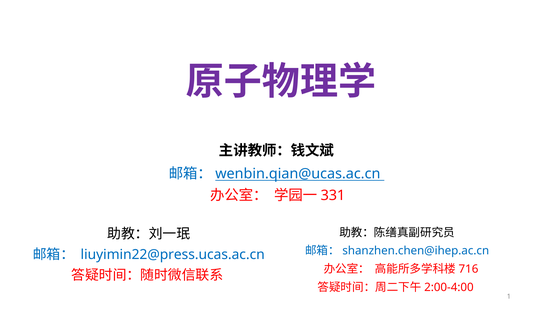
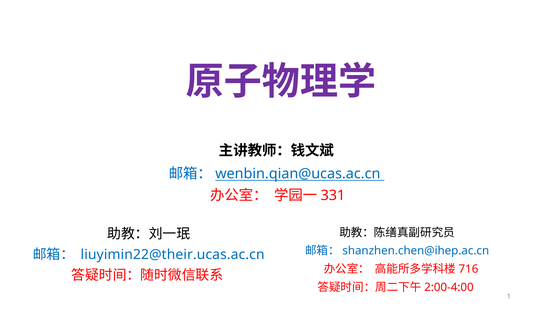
liuyimin22@press.ucas.ac.cn: liuyimin22@press.ucas.ac.cn -> liuyimin22@their.ucas.ac.cn
